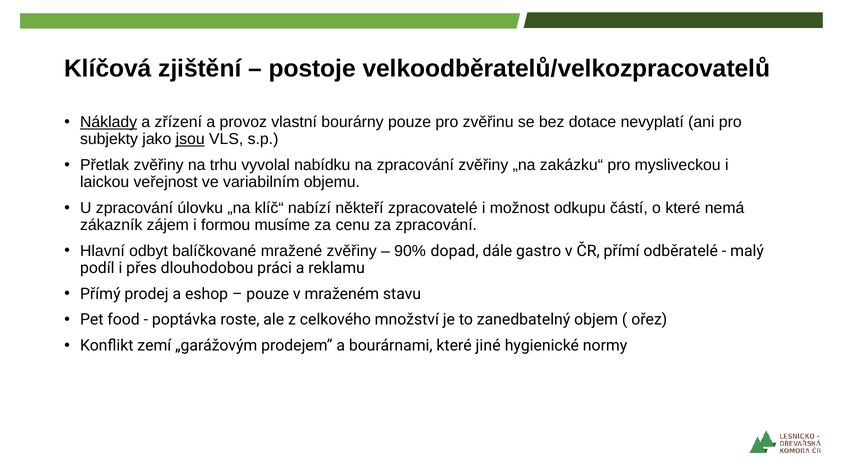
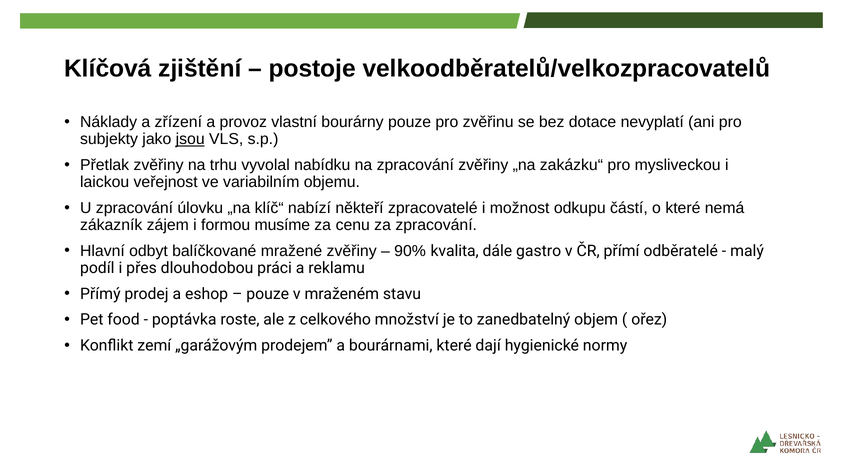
Náklady underline: present -> none
dopad: dopad -> kvalita
jiné: jiné -> dají
